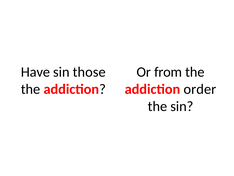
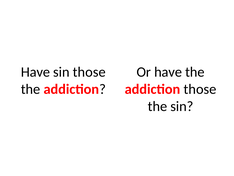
Or from: from -> have
addiction order: order -> those
